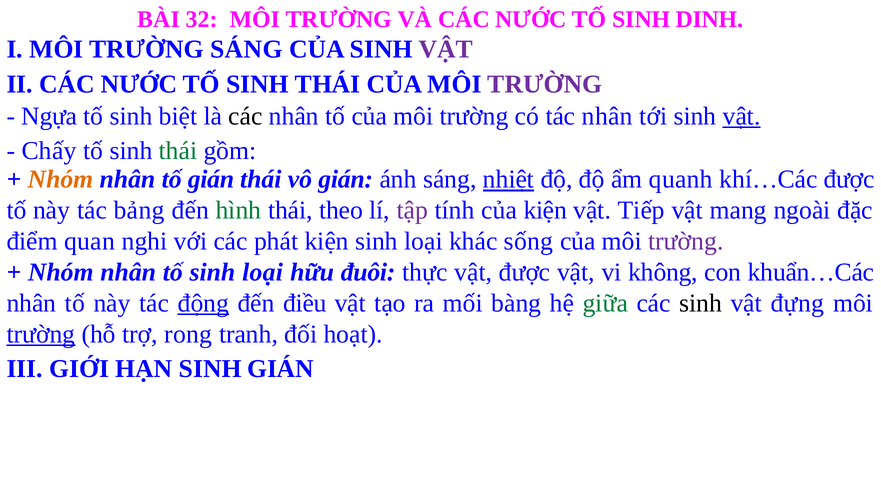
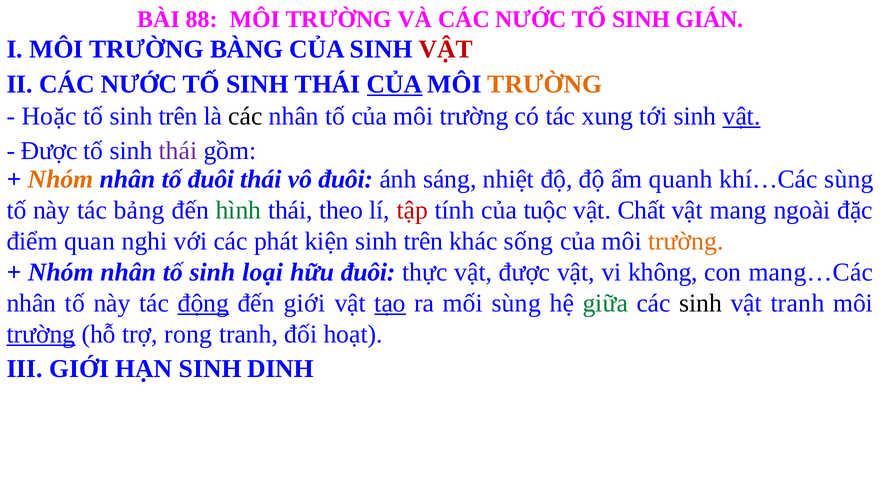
32: 32 -> 88
DINH: DINH -> GIÁN
TRƯỜNG SÁNG: SÁNG -> BÀNG
VẬT at (446, 49) colour: purple -> red
CỦA at (395, 84) underline: none -> present
TRƯỜNG at (545, 84) colour: purple -> orange
Ngựa: Ngựa -> Hoặc
tố sinh biệt: biệt -> trên
tác nhân: nhân -> xung
Chấy at (49, 150): Chấy -> Được
thái at (178, 150) colour: green -> purple
tố gián: gián -> đuôi
vô gián: gián -> đuôi
nhiệt underline: present -> none
khí…Các được: được -> sùng
tập colour: purple -> red
của kiện: kiện -> tuộc
Tiếp: Tiếp -> Chất
kiện sinh loại: loại -> trên
trường at (686, 241) colour: purple -> orange
khuẩn…Các: khuẩn…Các -> mang…Các
đến điều: điều -> giới
tạo underline: none -> present
mối bàng: bàng -> sùng
vật đựng: đựng -> tranh
SINH GIÁN: GIÁN -> DINH
